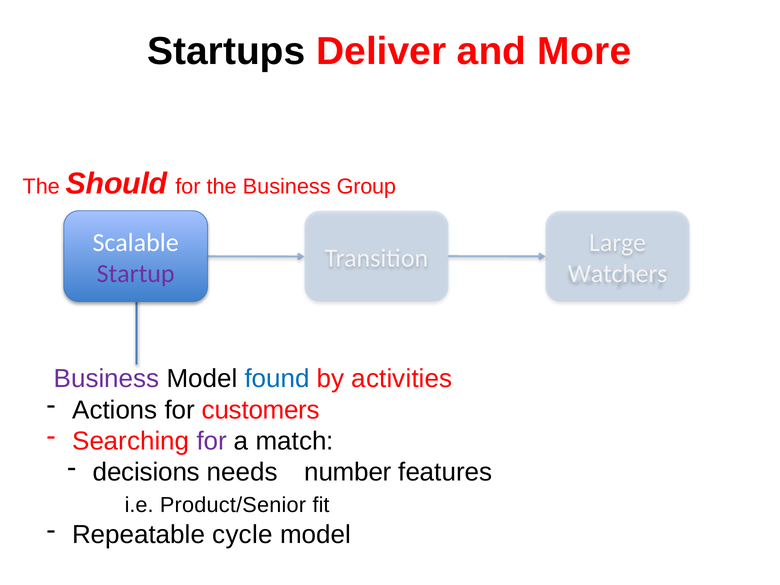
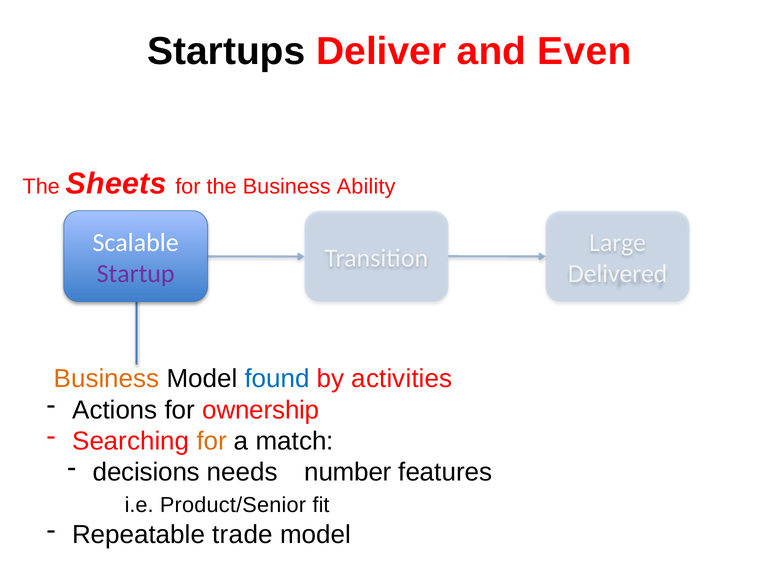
More: More -> Even
Should: Should -> Sheets
Group: Group -> Ability
Watchers: Watchers -> Delivered
Business at (107, 379) colour: purple -> orange
customers: customers -> ownership
for at (212, 441) colour: purple -> orange
cycle: cycle -> trade
